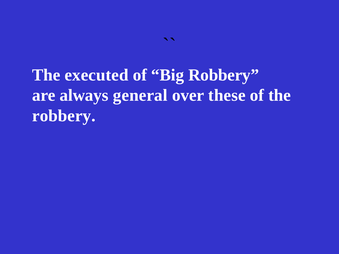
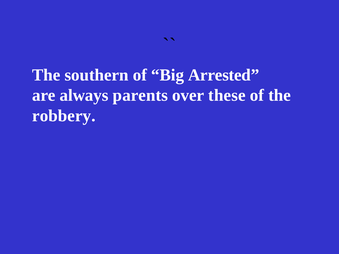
executed: executed -> southern
Big Robbery: Robbery -> Arrested
general: general -> parents
